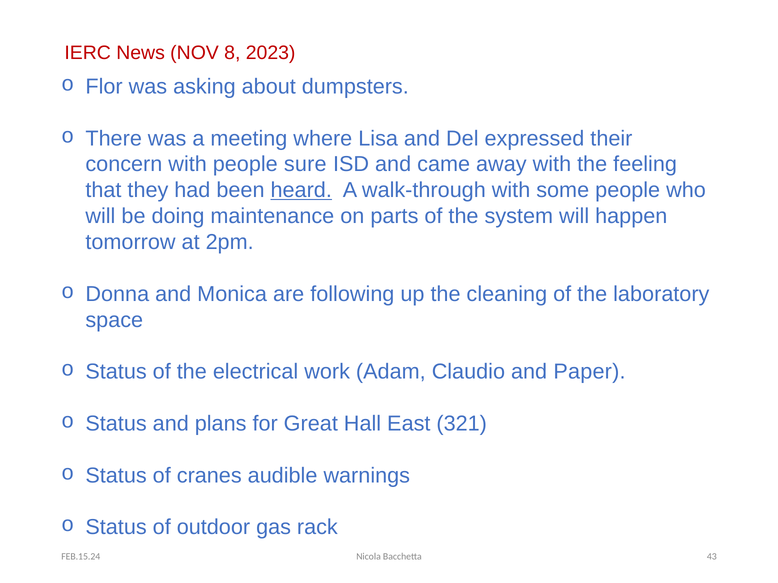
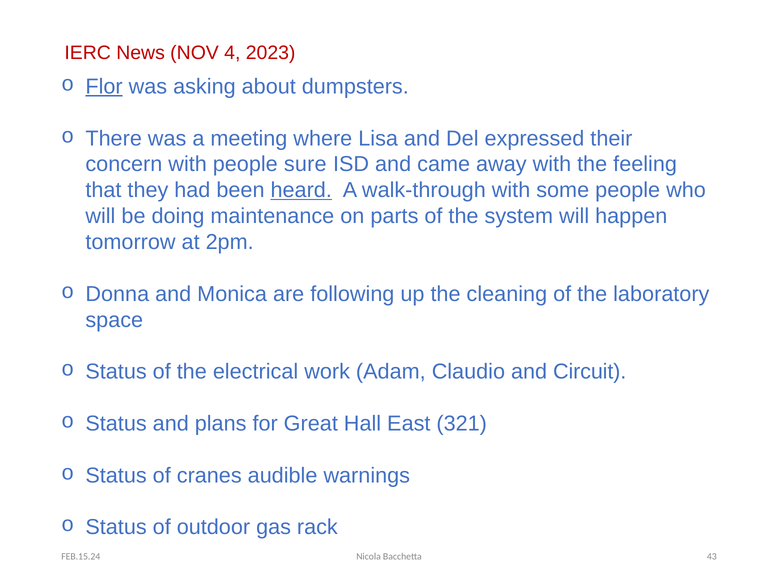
8: 8 -> 4
Flor underline: none -> present
Paper: Paper -> Circuit
